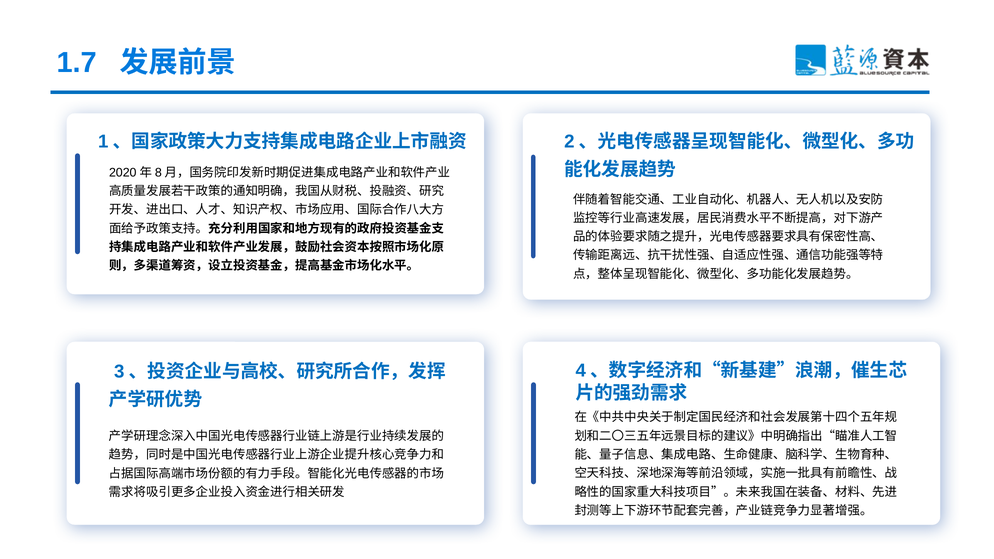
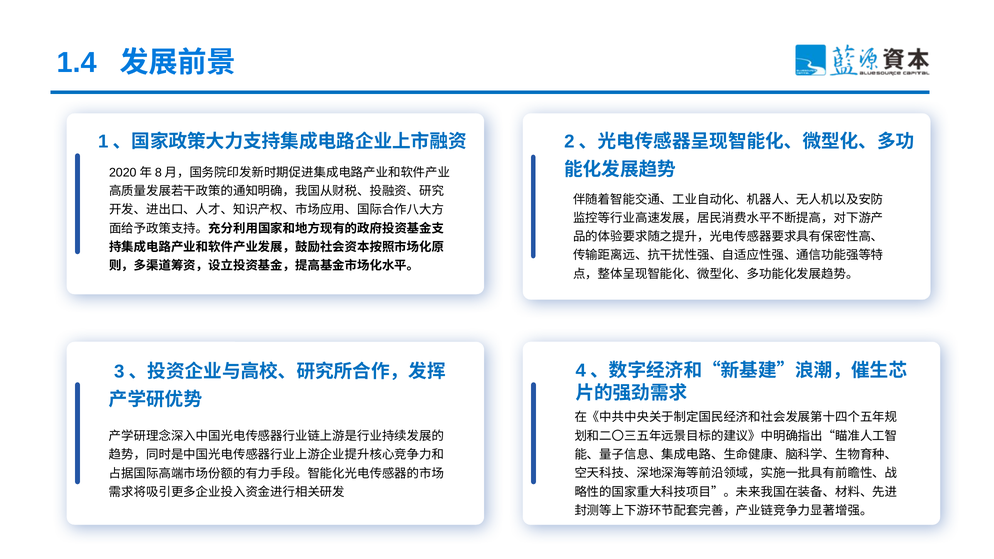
1.7: 1.7 -> 1.4
